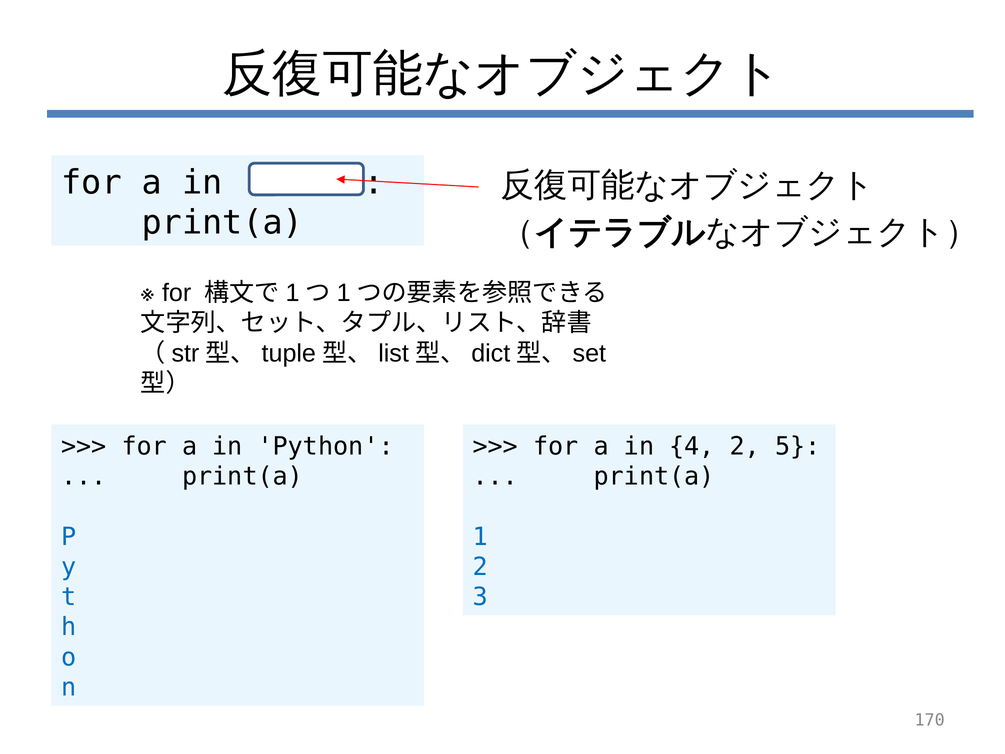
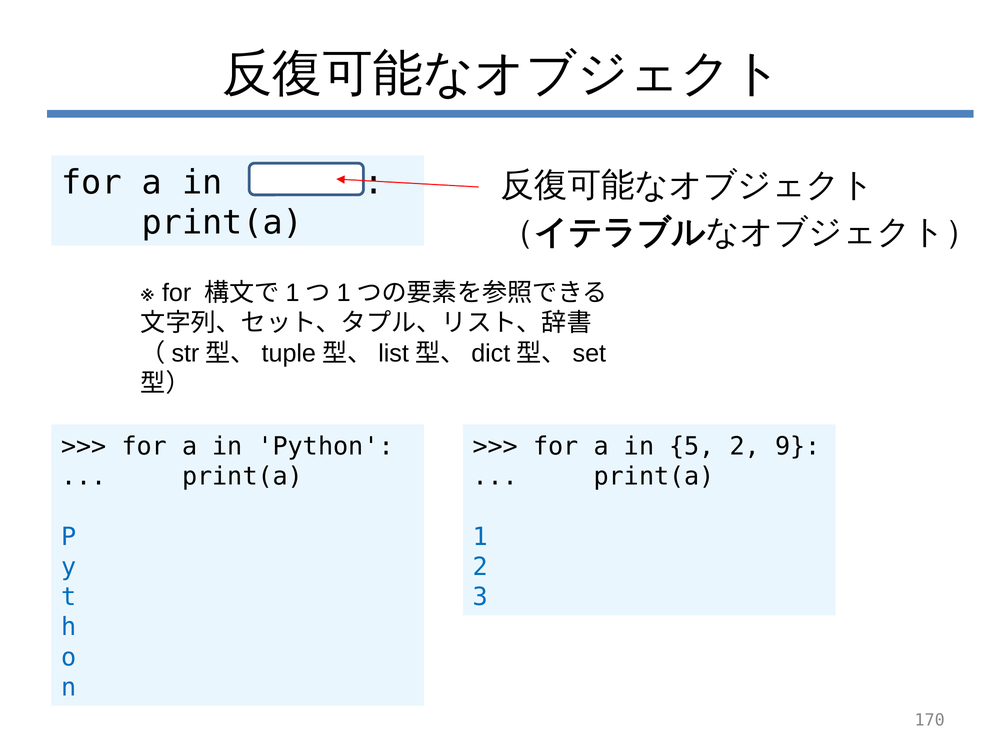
4: 4 -> 5
5: 5 -> 9
